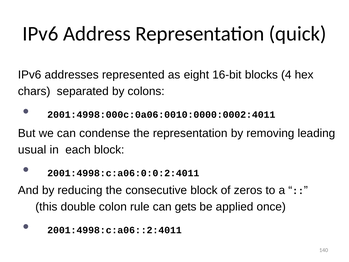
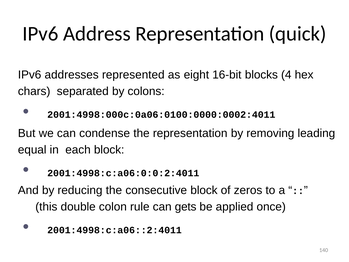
2001:4998:000c:0a06:0010:0000:0002:4011: 2001:4998:000c:0a06:0010:0000:0002:4011 -> 2001:4998:000c:0a06:0100:0000:0002:4011
usual: usual -> equal
